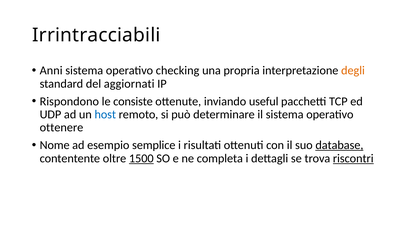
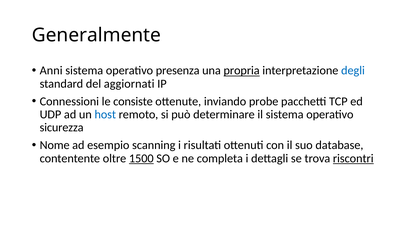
Irrintracciabili: Irrintracciabili -> Generalmente
checking: checking -> presenza
propria underline: none -> present
degli colour: orange -> blue
Rispondono: Rispondono -> Connessioni
useful: useful -> probe
ottenere: ottenere -> sicurezza
semplice: semplice -> scanning
database underline: present -> none
